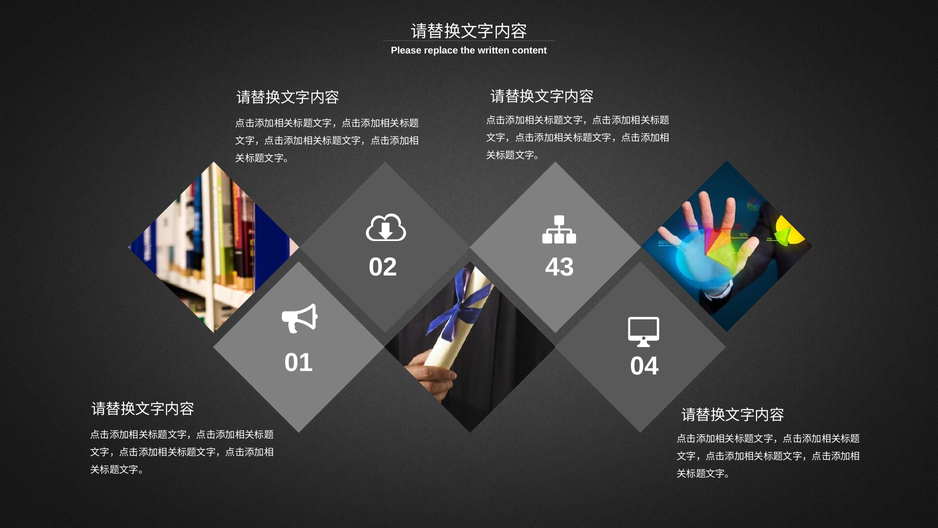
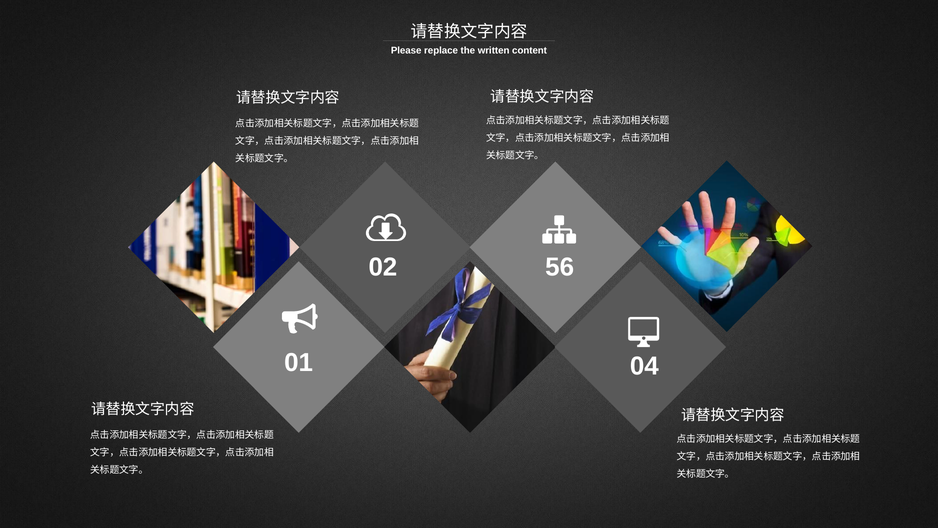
43: 43 -> 56
